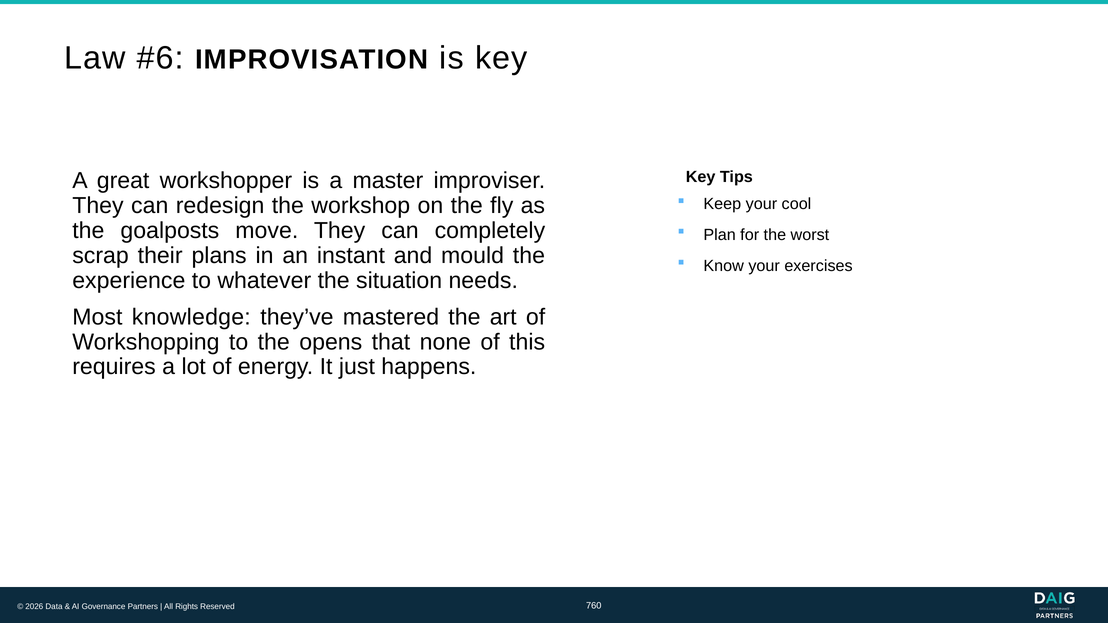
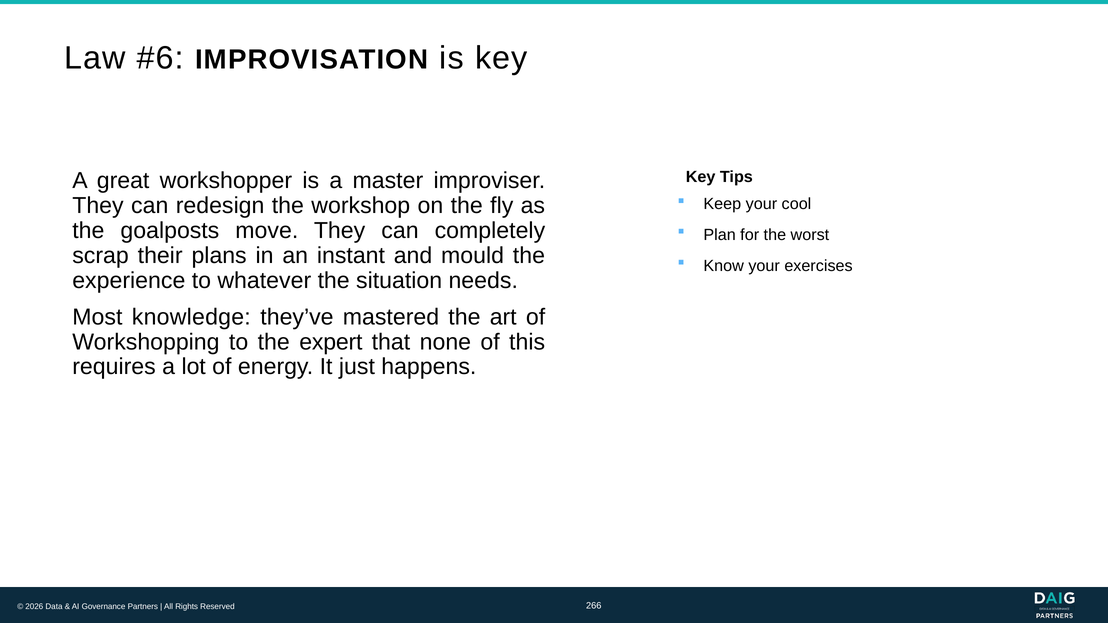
opens: opens -> expert
760: 760 -> 266
